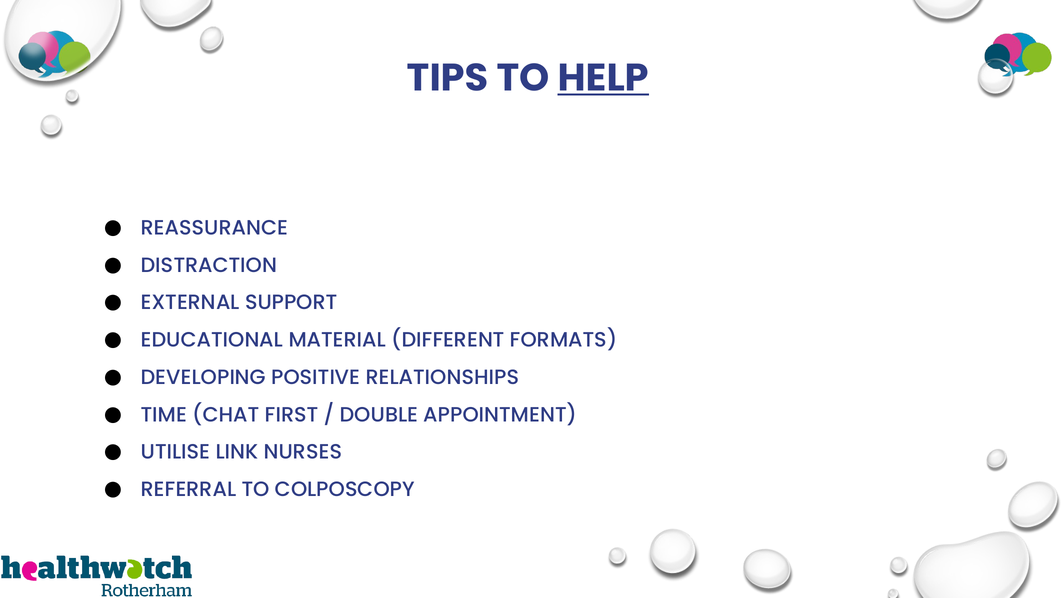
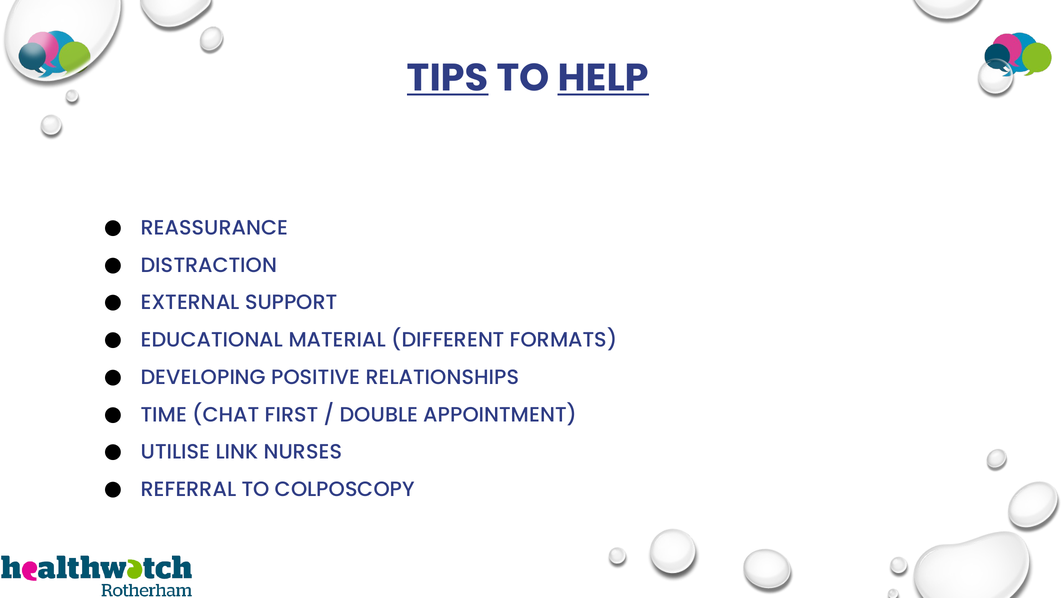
TIPS underline: none -> present
